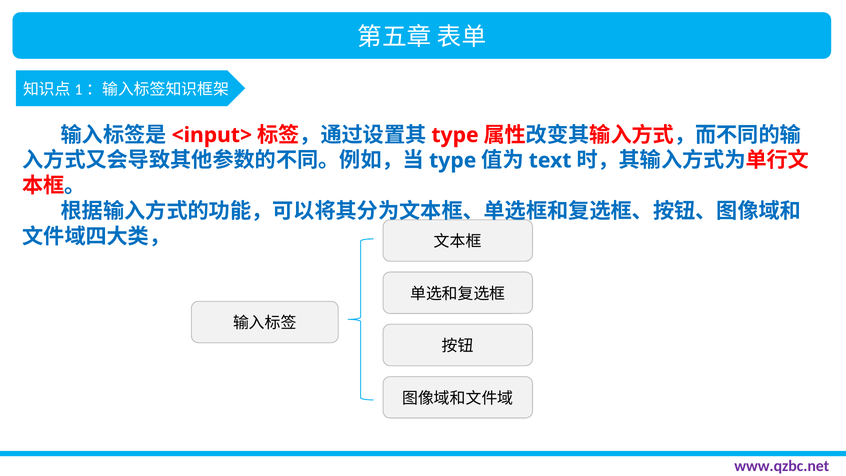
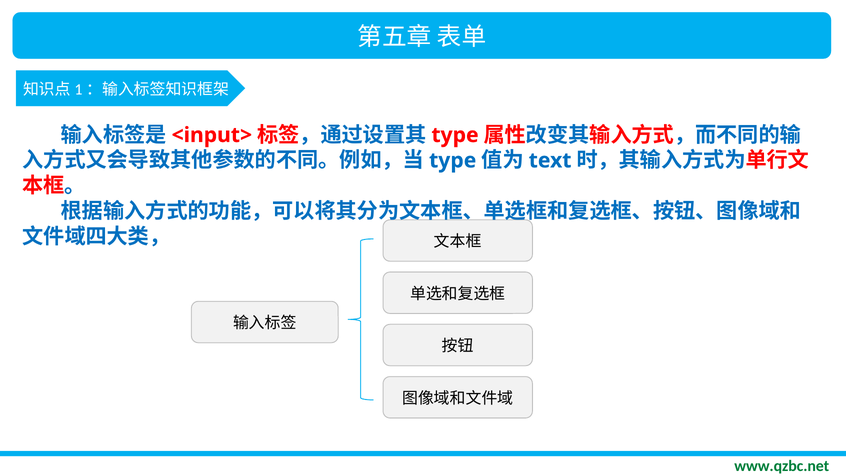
www.qzbc.net colour: purple -> green
